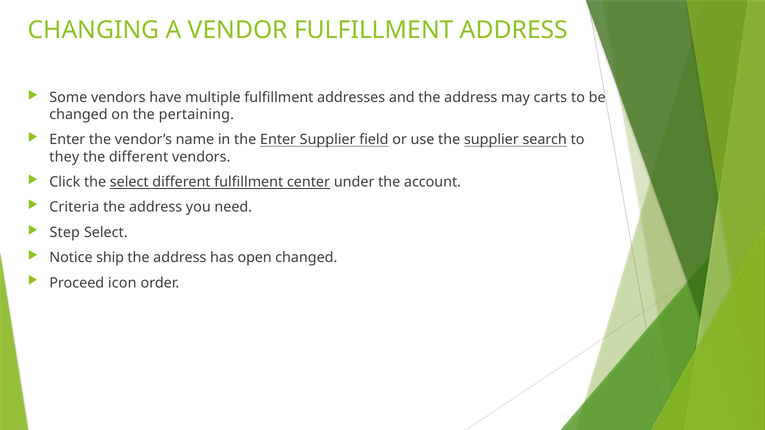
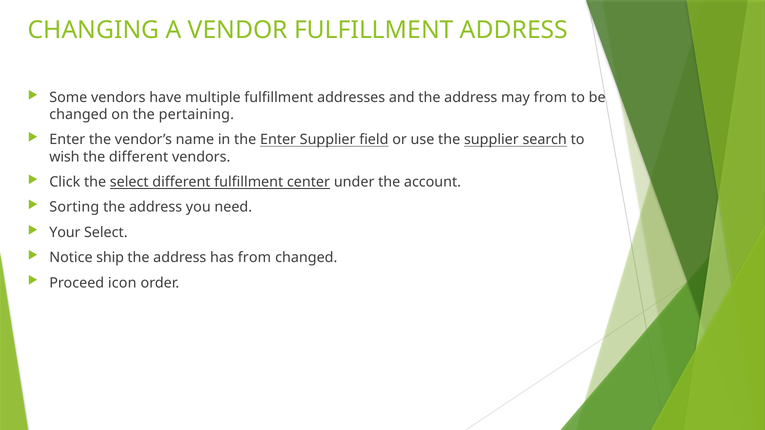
may carts: carts -> from
they: they -> wish
Criteria: Criteria -> Sorting
Step: Step -> Your
has open: open -> from
